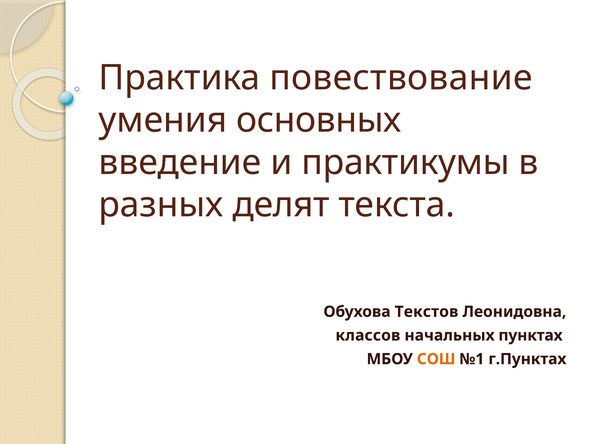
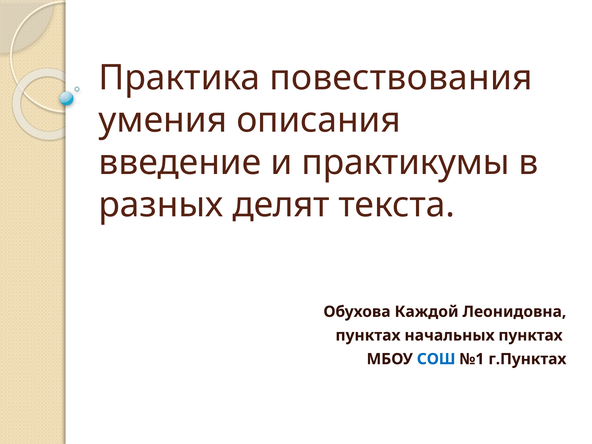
повествование: повествование -> повествования
основных: основных -> описания
Текстов: Текстов -> Каждой
классов at (368, 335): классов -> пунктах
СОШ colour: orange -> blue
